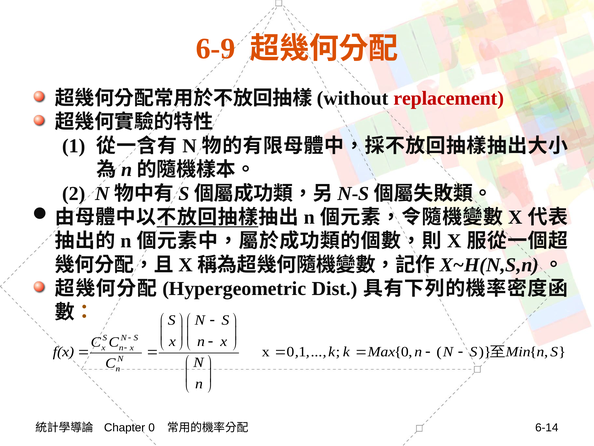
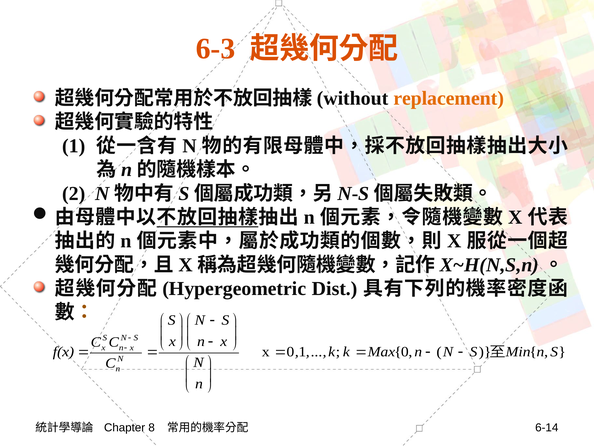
6-9: 6-9 -> 6-3
replacement colour: red -> orange
Chapter 0: 0 -> 8
